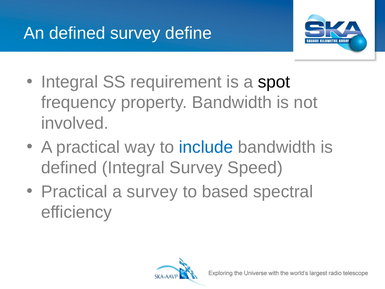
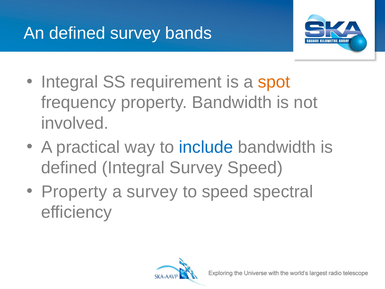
define: define -> bands
spot colour: black -> orange
Practical at (74, 192): Practical -> Property
to based: based -> speed
